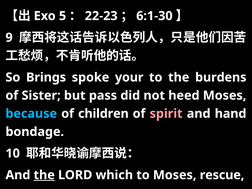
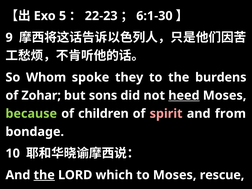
Brings: Brings -> Whom
your: your -> they
Sister: Sister -> Zohar
pass: pass -> sons
heed underline: none -> present
because colour: light blue -> light green
hand: hand -> from
